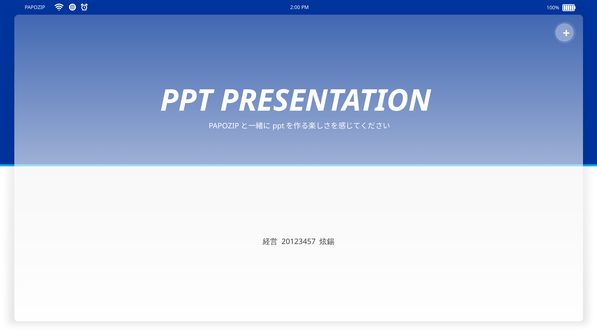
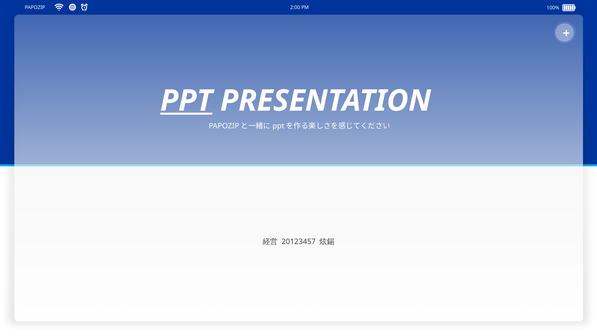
PPT underline: none -> present
